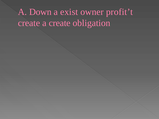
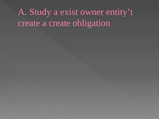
Down: Down -> Study
profit’t: profit’t -> entity’t
